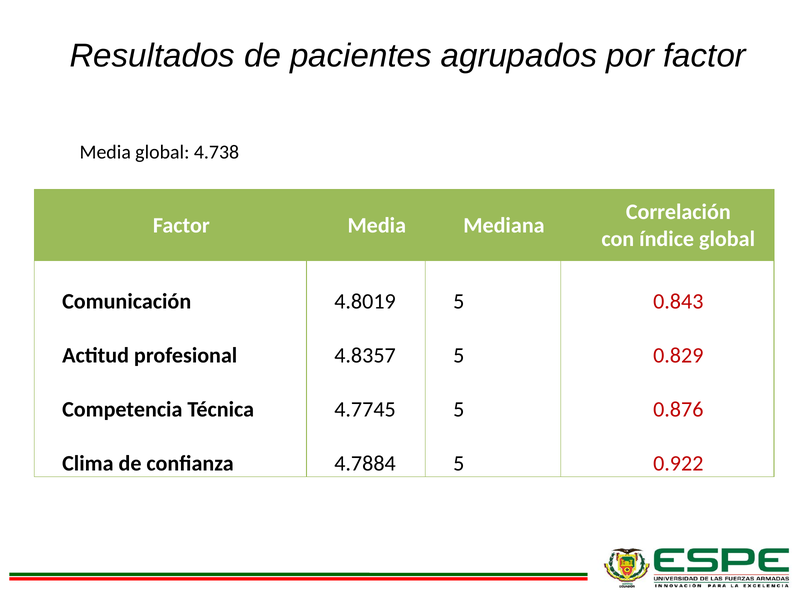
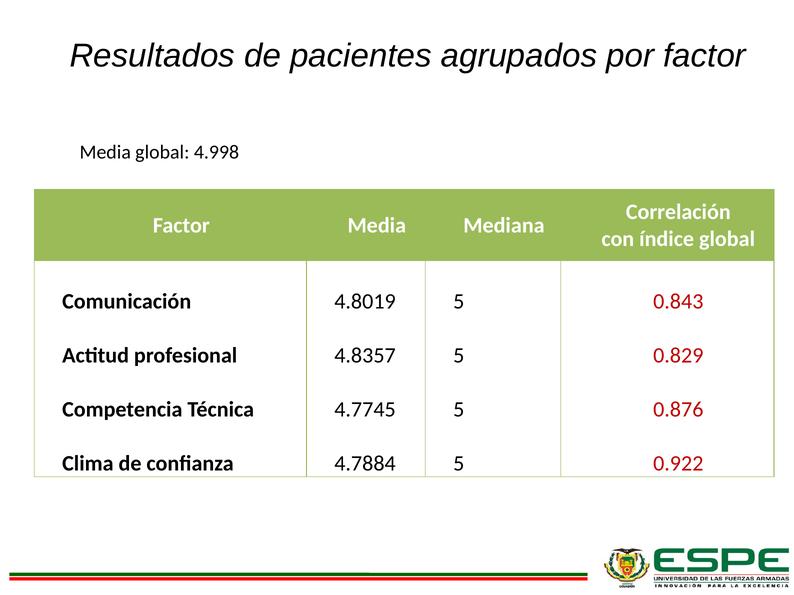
4.738: 4.738 -> 4.998
